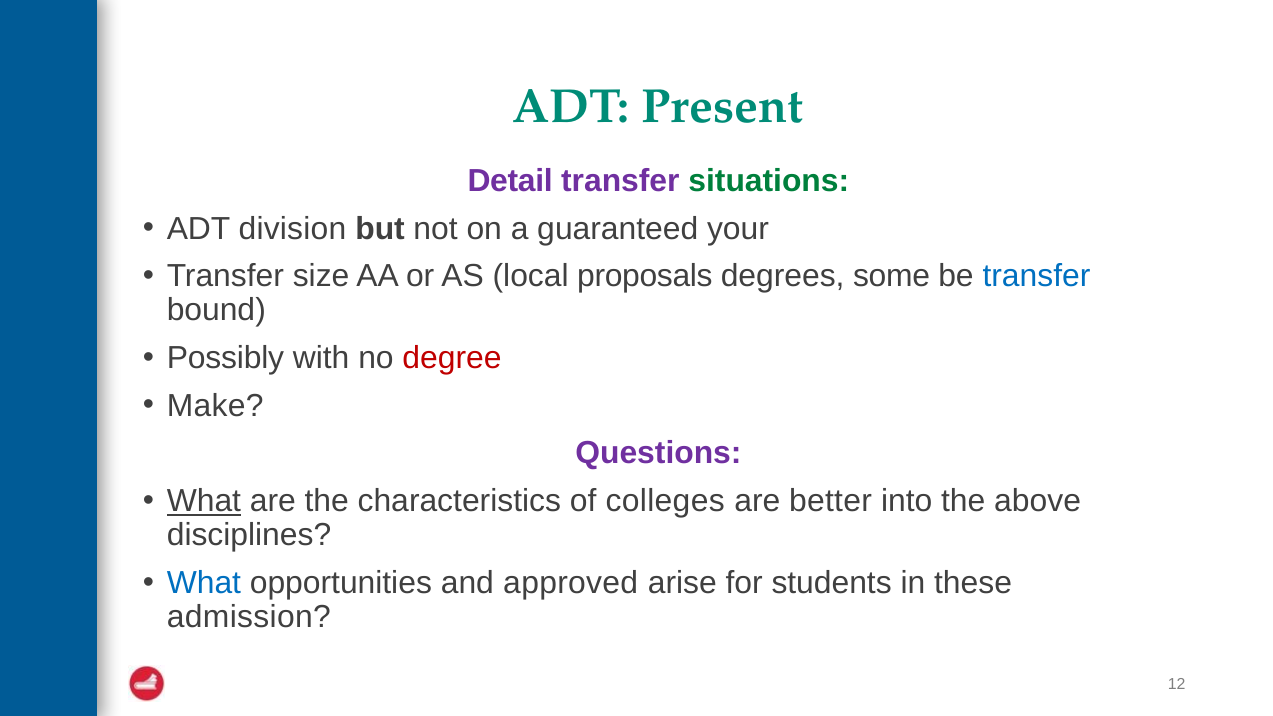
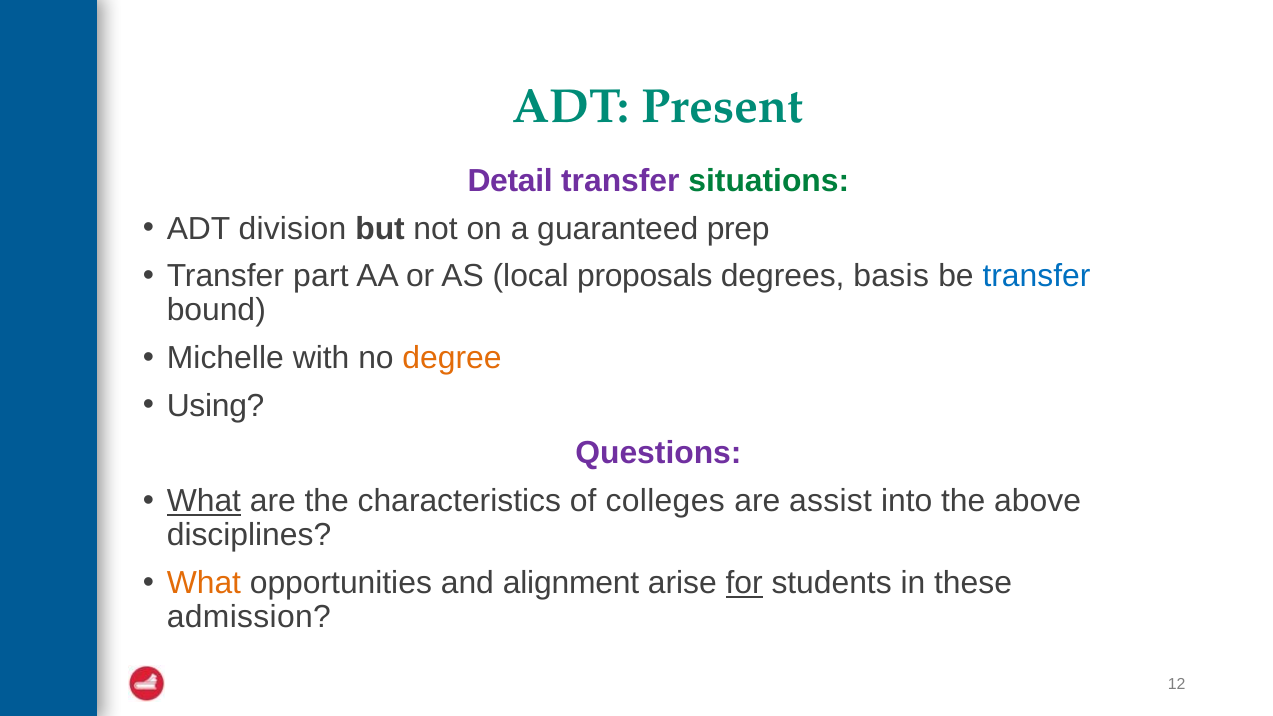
your: your -> prep
size: size -> part
some: some -> basis
Possibly: Possibly -> Michelle
degree colour: red -> orange
Make: Make -> Using
better: better -> assist
What at (204, 583) colour: blue -> orange
approved: approved -> alignment
for underline: none -> present
